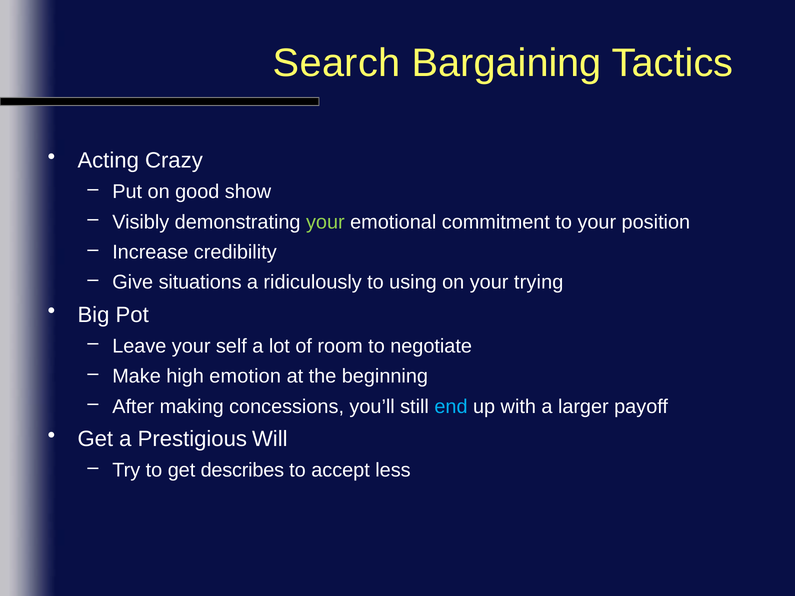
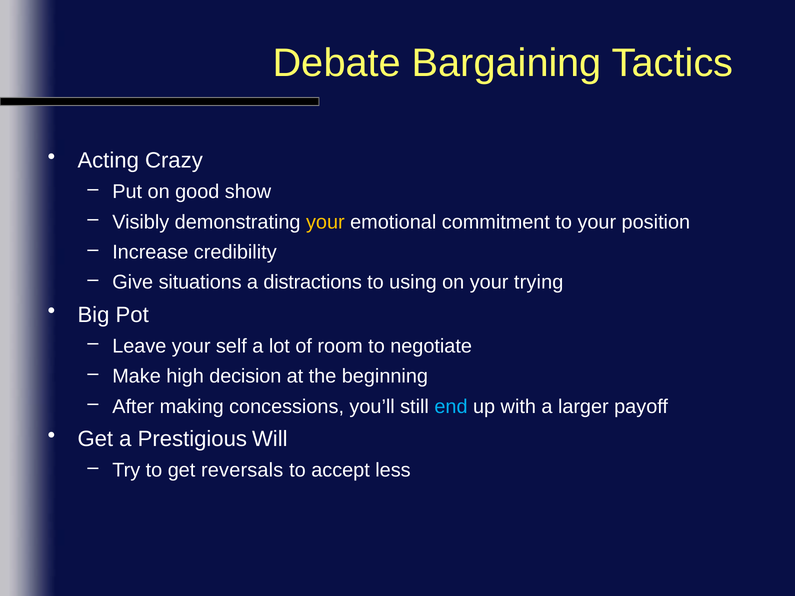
Search: Search -> Debate
your at (325, 222) colour: light green -> yellow
ridiculously: ridiculously -> distractions
emotion: emotion -> decision
describes: describes -> reversals
